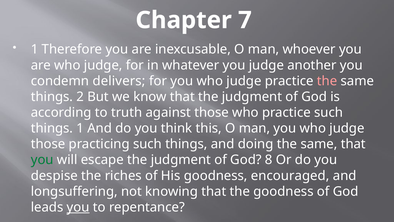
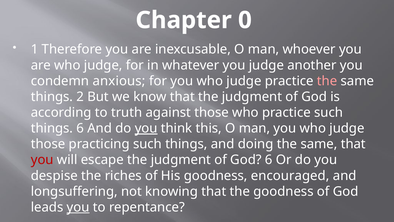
7: 7 -> 0
delivers: delivers -> anxious
things 1: 1 -> 6
you at (146, 128) underline: none -> present
you at (42, 160) colour: green -> red
God 8: 8 -> 6
